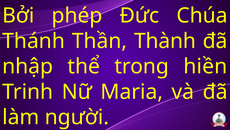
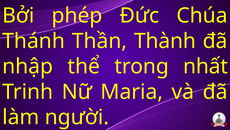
hiền: hiền -> nhất
